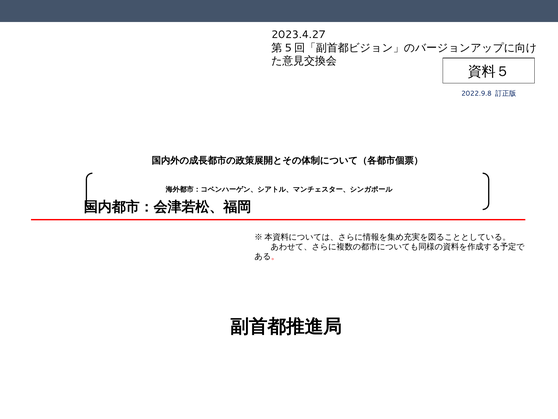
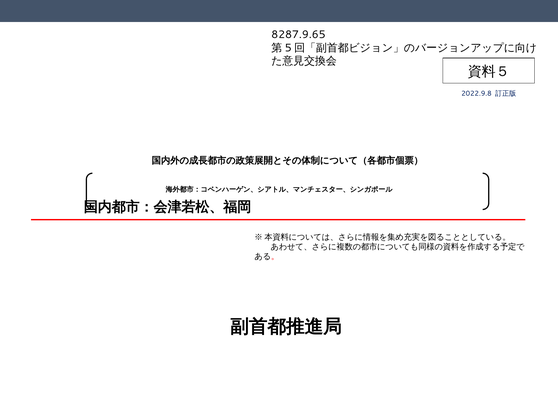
2023.4.27: 2023.4.27 -> 8287.9.65
